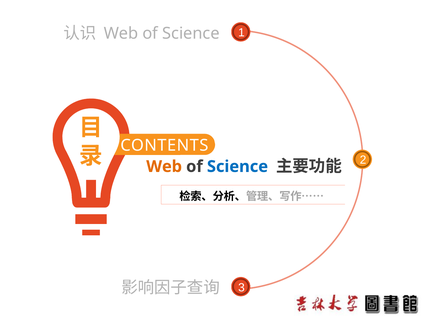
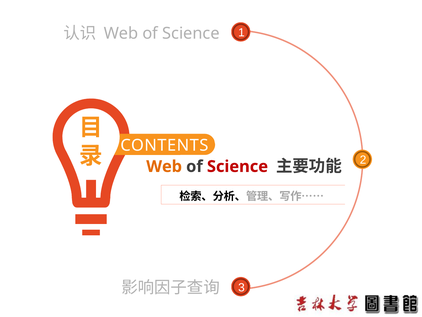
Science at (237, 166) colour: blue -> red
